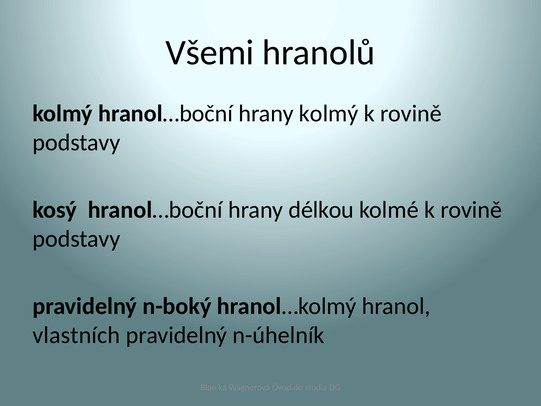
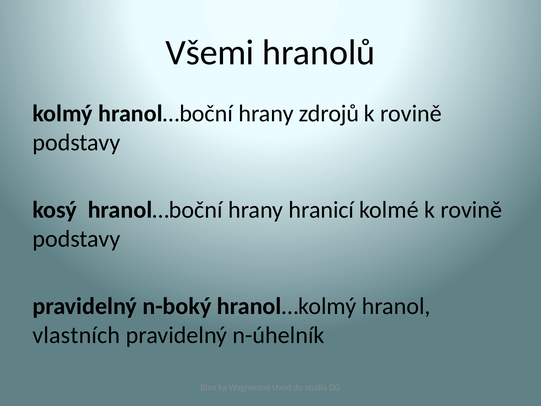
hrany kolmý: kolmý -> zdrojů
délkou: délkou -> hranicí
